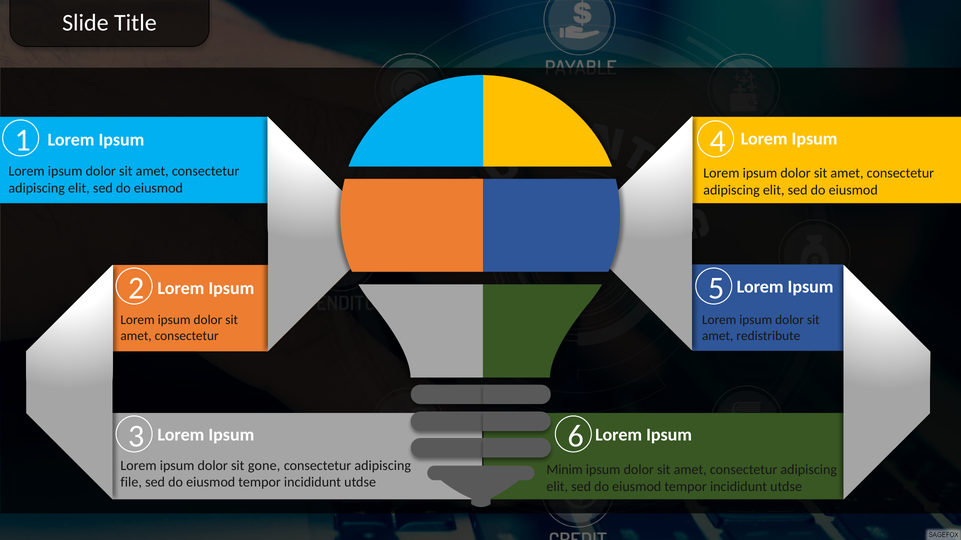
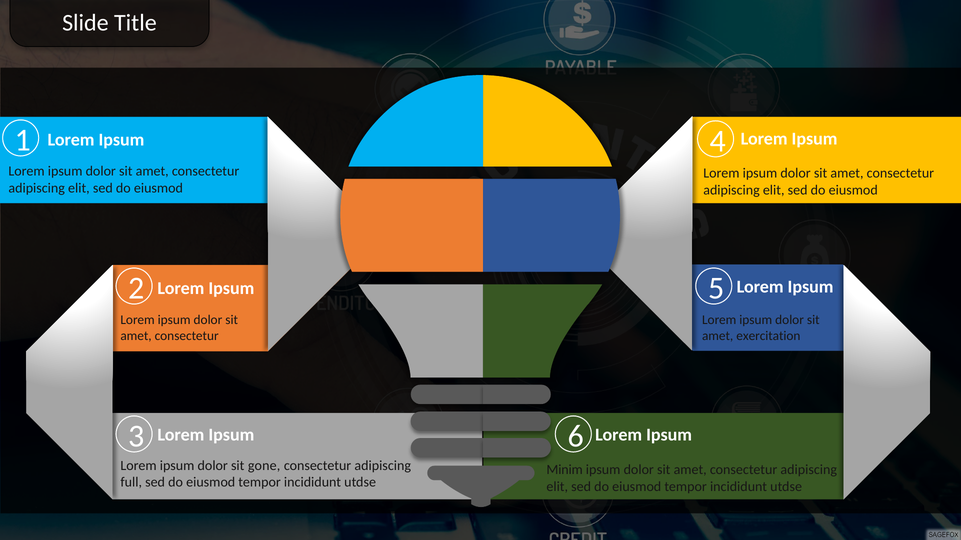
redistribute: redistribute -> exercitation
file: file -> full
